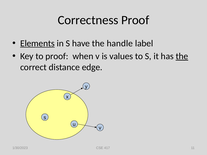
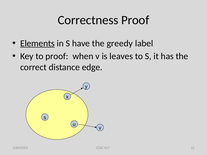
handle: handle -> greedy
values: values -> leaves
the at (182, 56) underline: present -> none
